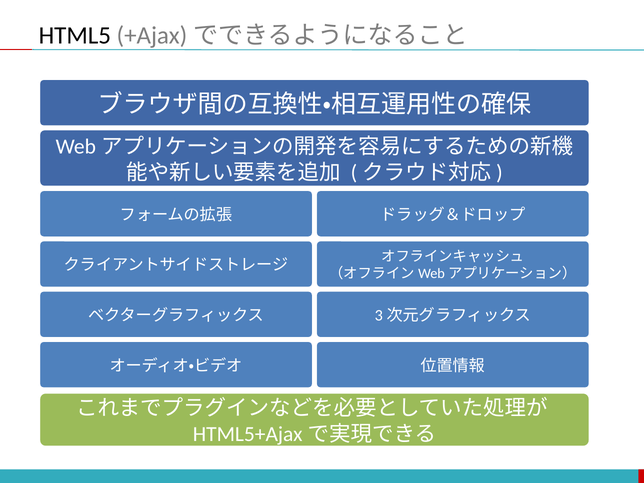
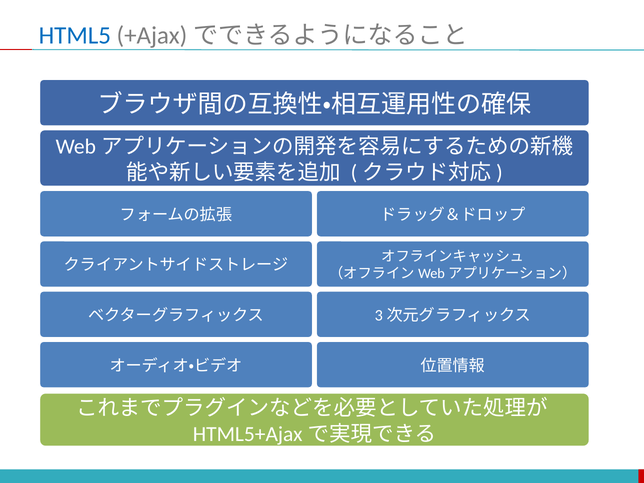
HTML5 colour: black -> blue
